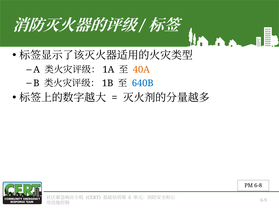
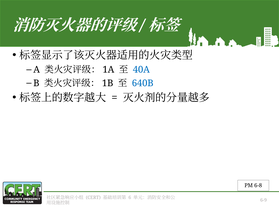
40A colour: orange -> blue
